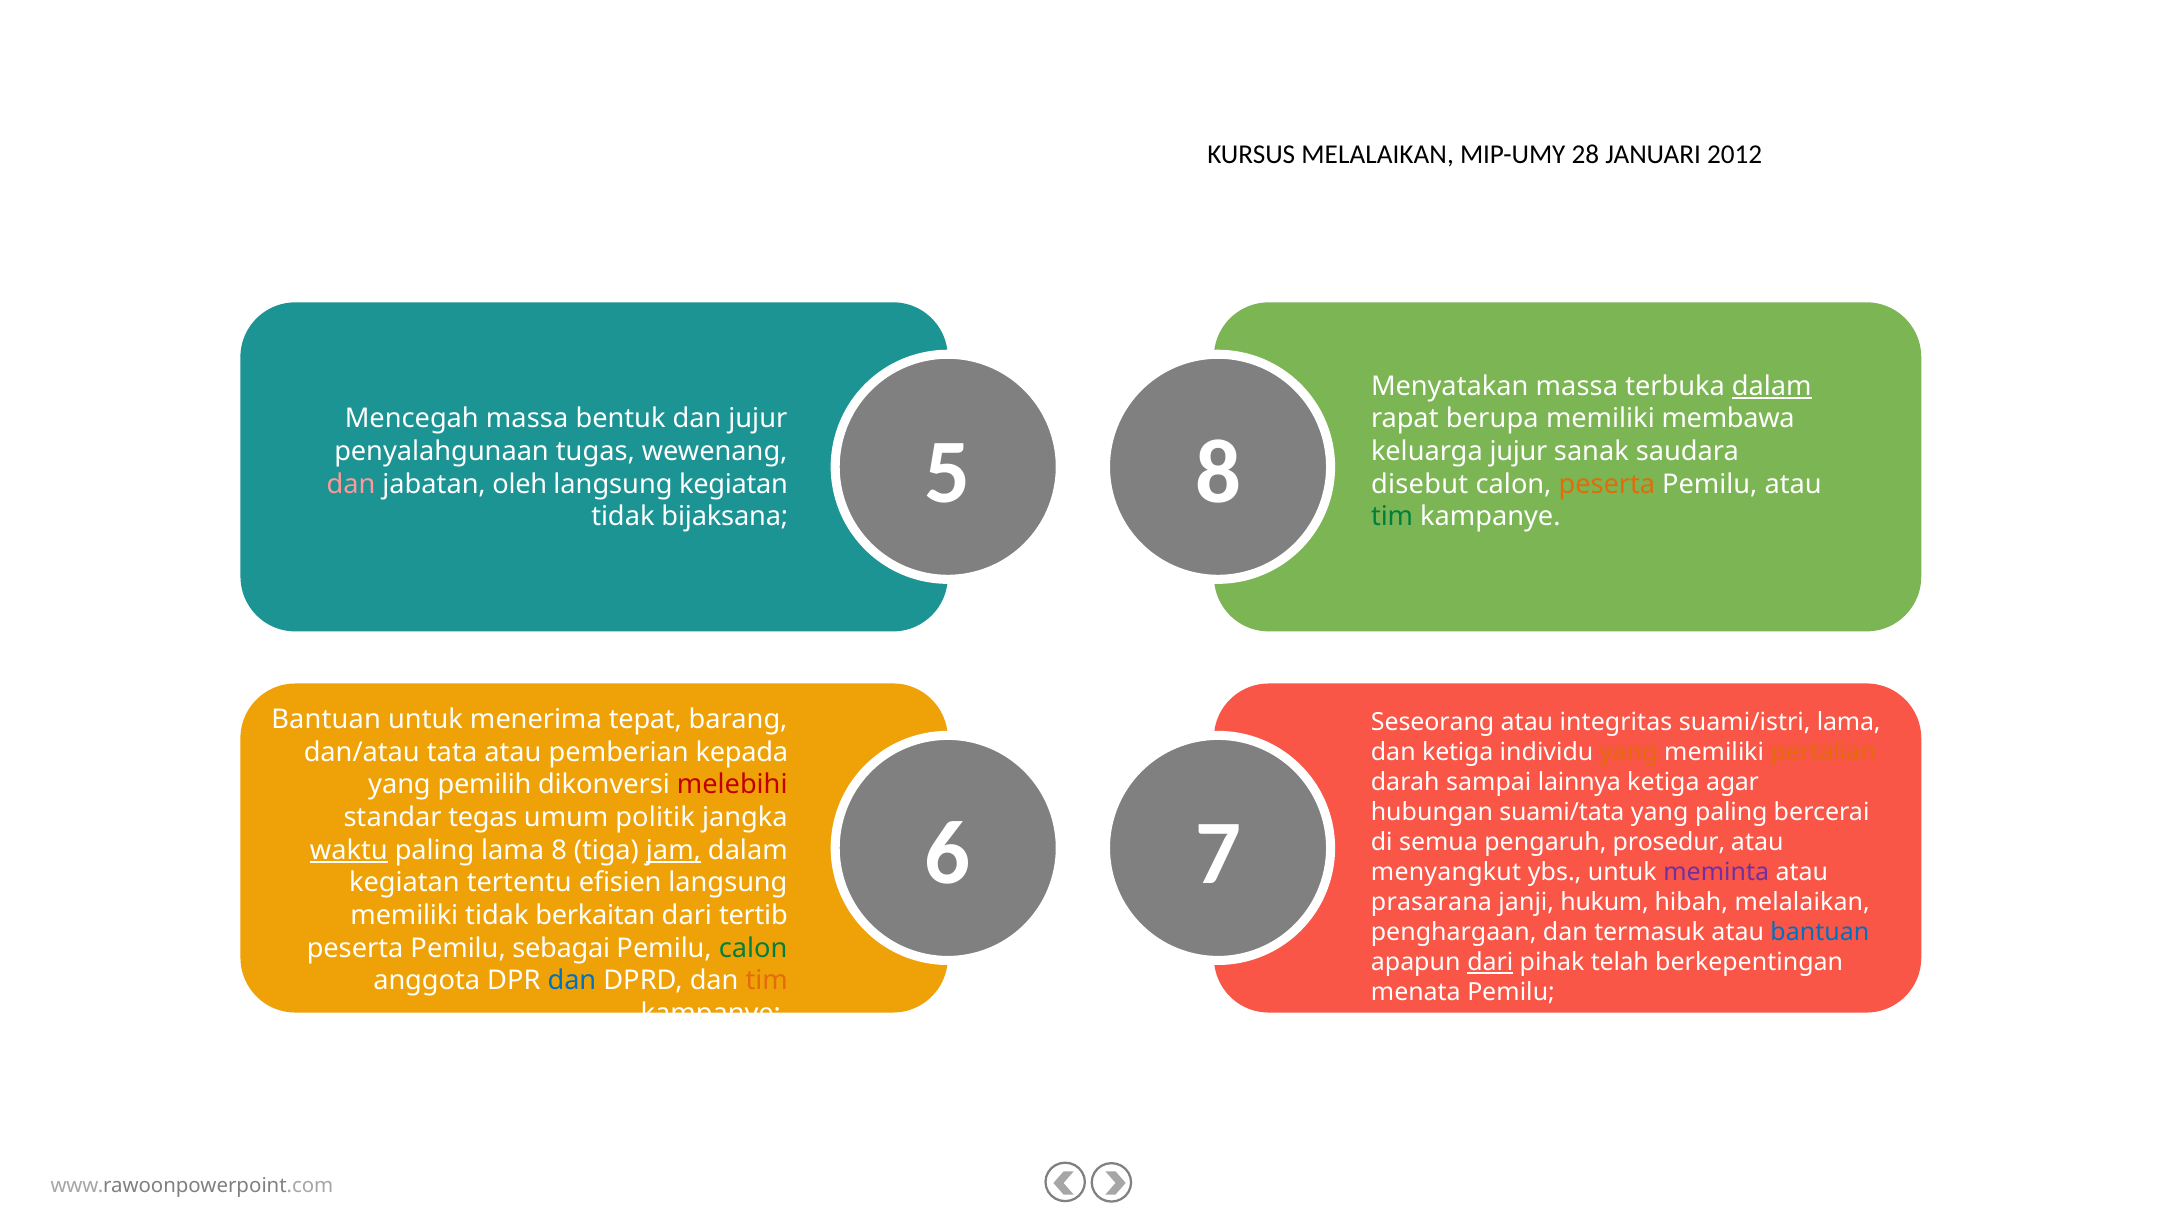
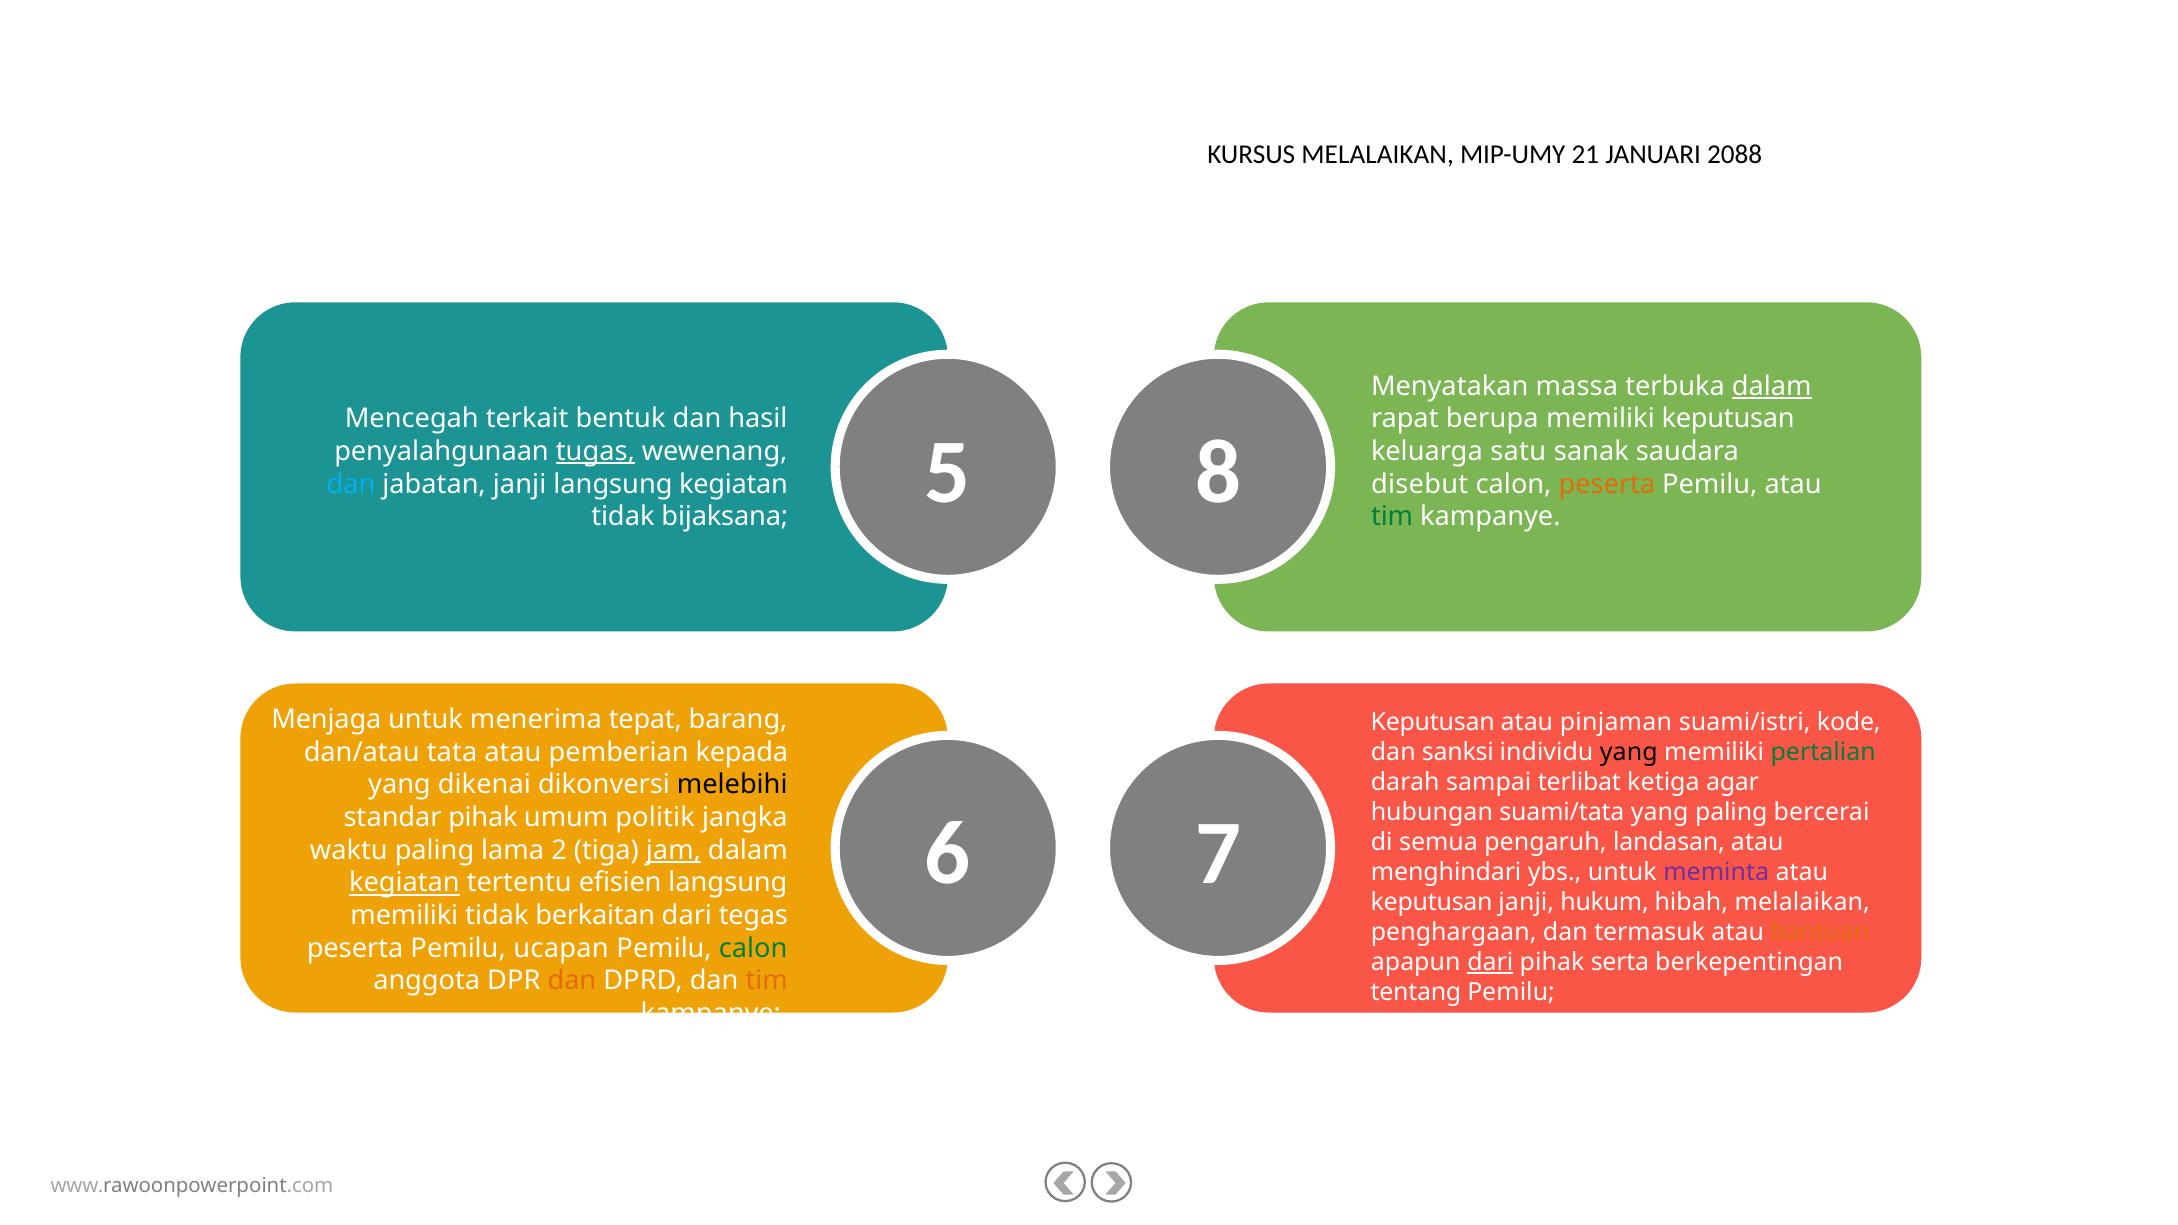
28: 28 -> 21
2012: 2012 -> 2088
Mencegah massa: massa -> terkait
dan jujur: jujur -> hasil
memiliki membawa: membawa -> keputusan
tugas underline: none -> present
keluarga jujur: jujur -> satu
dan at (351, 484) colour: pink -> light blue
jabatan oleh: oleh -> janji
Bantuan at (326, 720): Bantuan -> Menjaga
Seseorang at (1433, 723): Seseorang -> Keputusan
integritas: integritas -> pinjaman
suami/istri lama: lama -> kode
dan ketiga: ketiga -> sanksi
yang at (1629, 753) colour: orange -> black
pertalian colour: orange -> green
lainnya: lainnya -> terlibat
pemilih: pemilih -> dikenai
melebihi colour: red -> black
standar tegas: tegas -> pihak
prosedur: prosedur -> landasan
waktu underline: present -> none
lama 8: 8 -> 2
menyangkut: menyangkut -> menghindari
kegiatan at (404, 883) underline: none -> present
prasarana at (1431, 902): prasarana -> keputusan
tertib: tertib -> tegas
bantuan at (1820, 932) colour: blue -> orange
sebagai: sebagai -> ucapan
telah: telah -> serta
dan at (572, 981) colour: blue -> orange
menata: menata -> tentang
